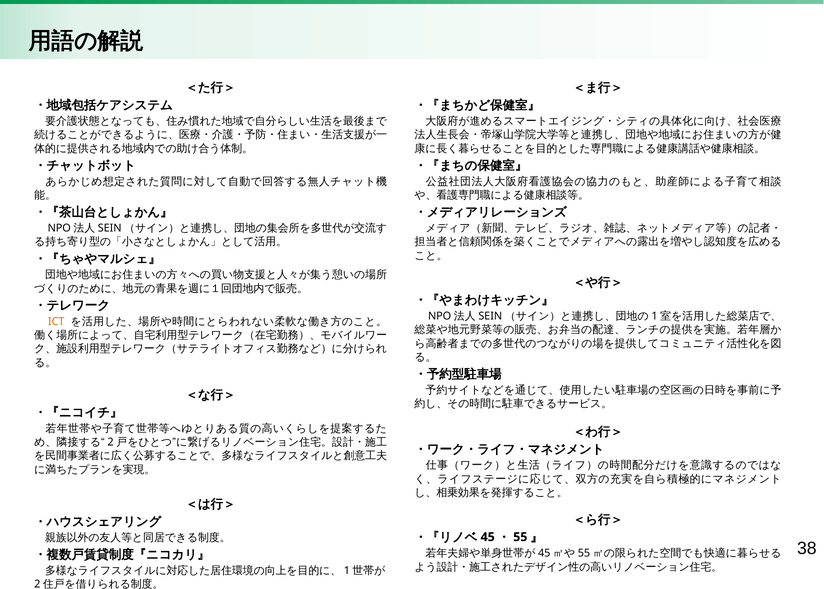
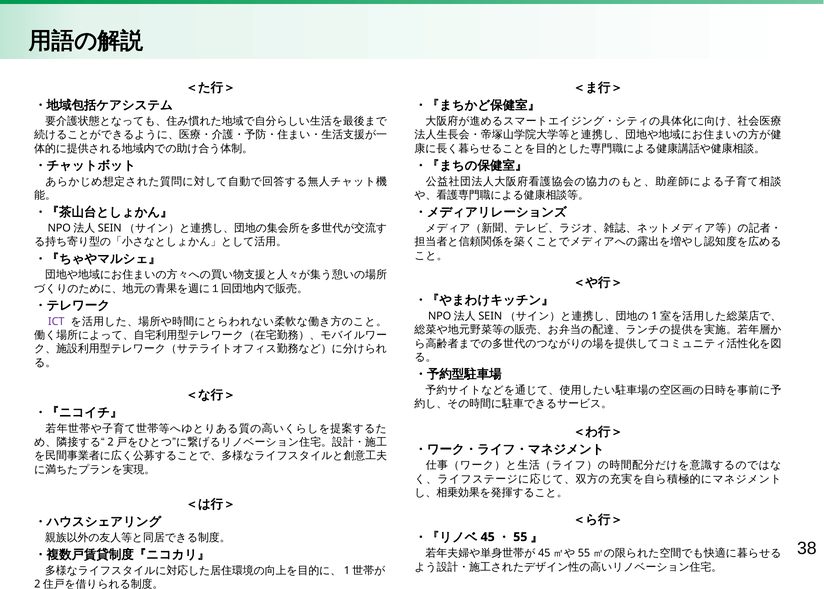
ICT colour: orange -> purple
